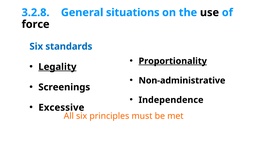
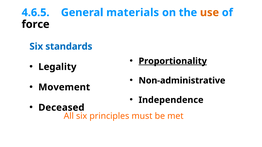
3.2.8: 3.2.8 -> 4.6.5
situations: situations -> materials
use colour: black -> orange
Legality underline: present -> none
Screenings: Screenings -> Movement
Excessive: Excessive -> Deceased
